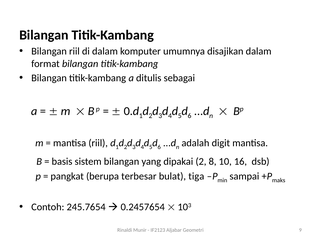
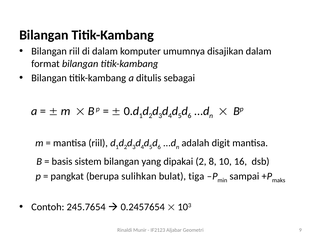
terbesar: terbesar -> sulihkan
